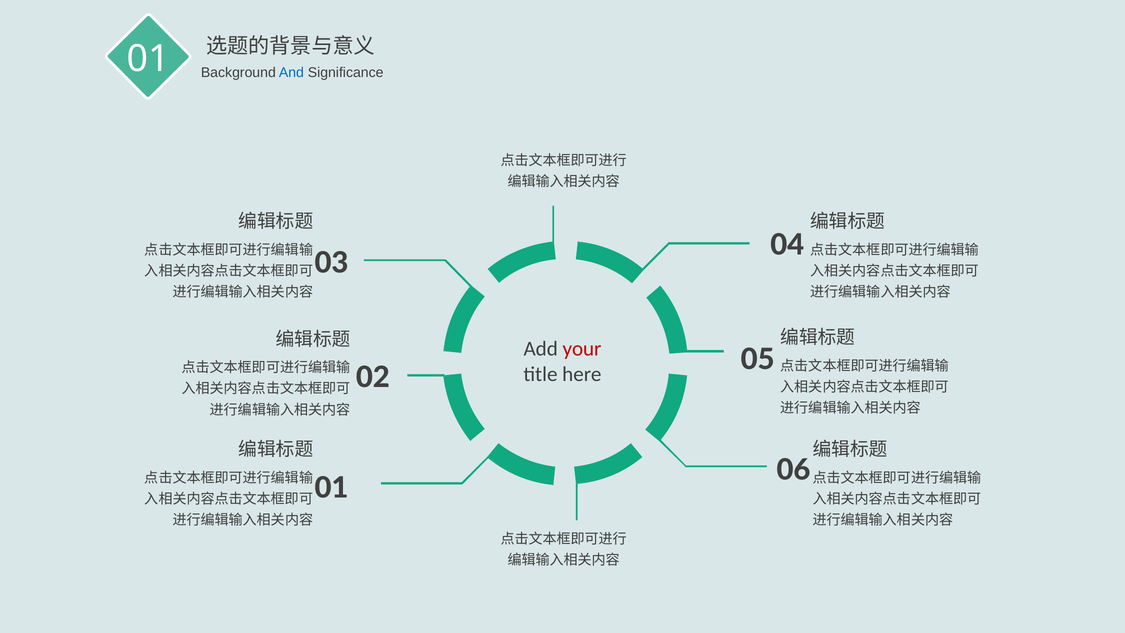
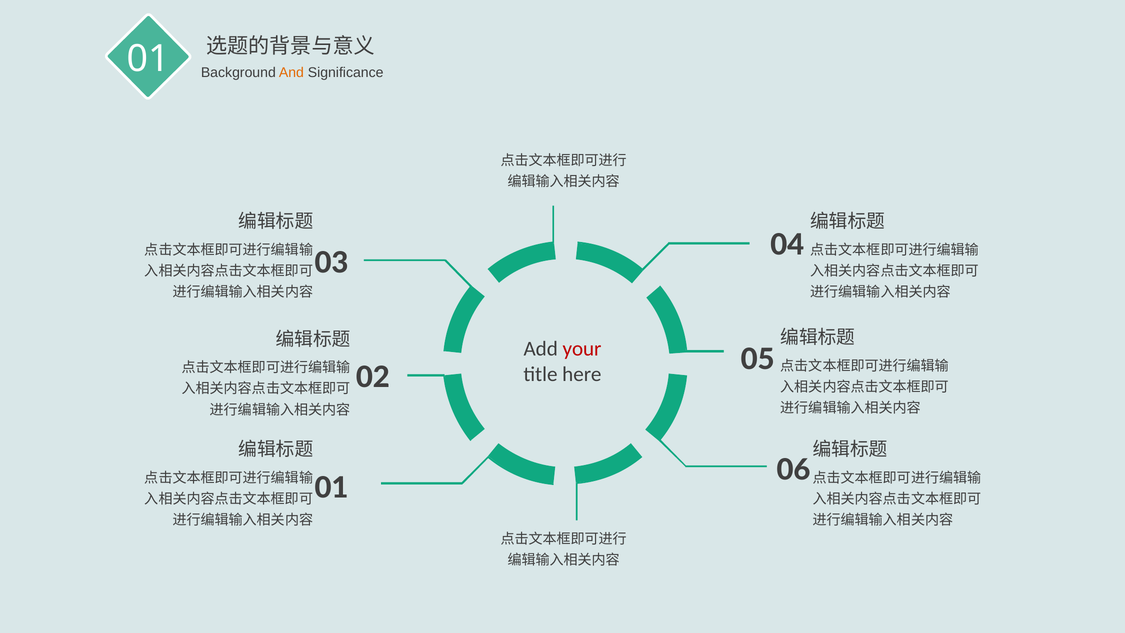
And colour: blue -> orange
